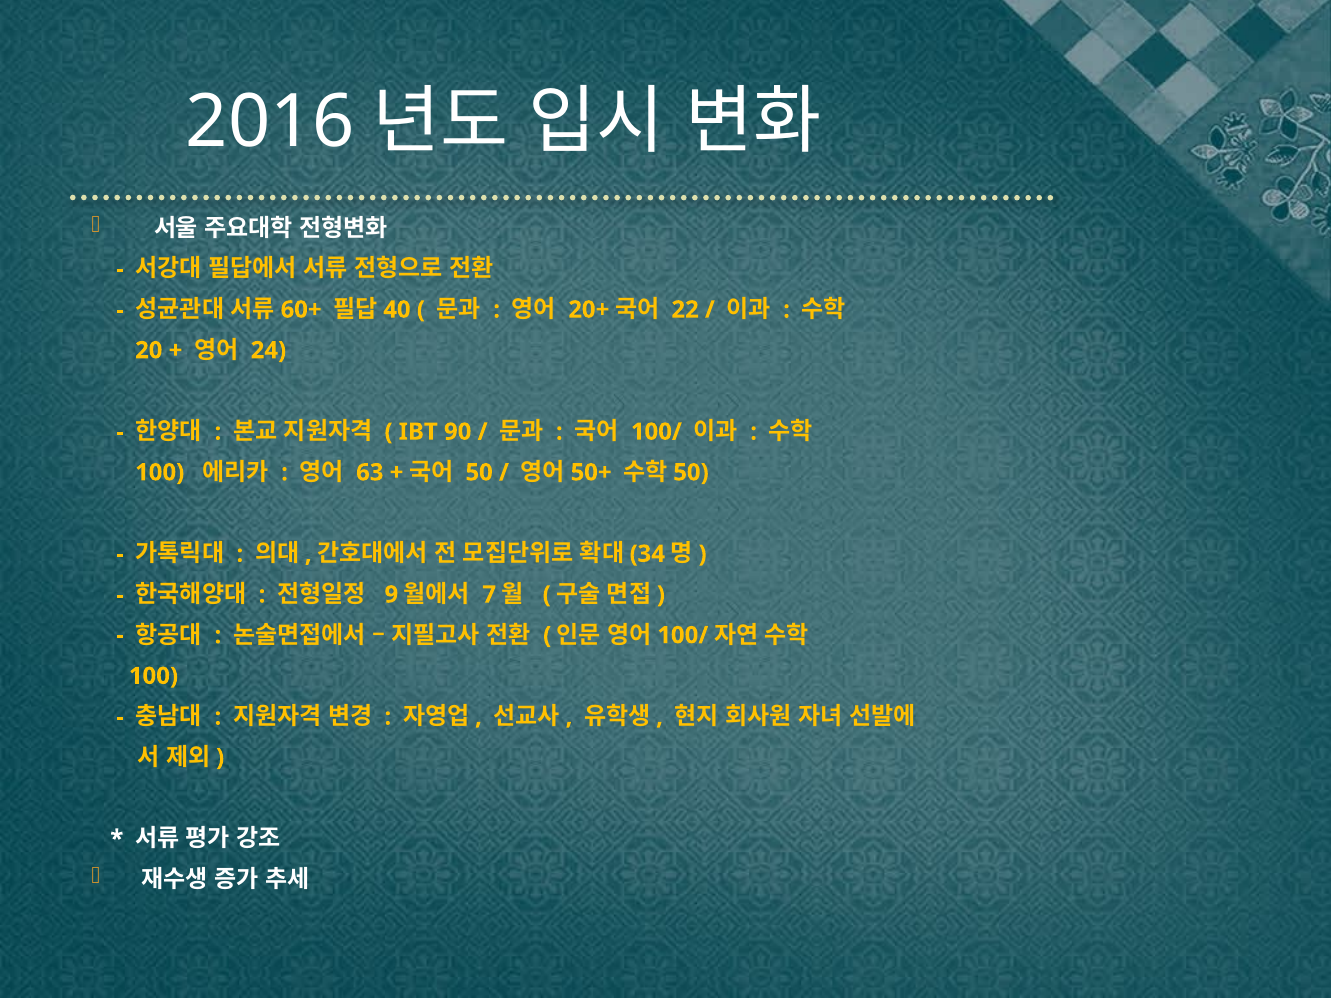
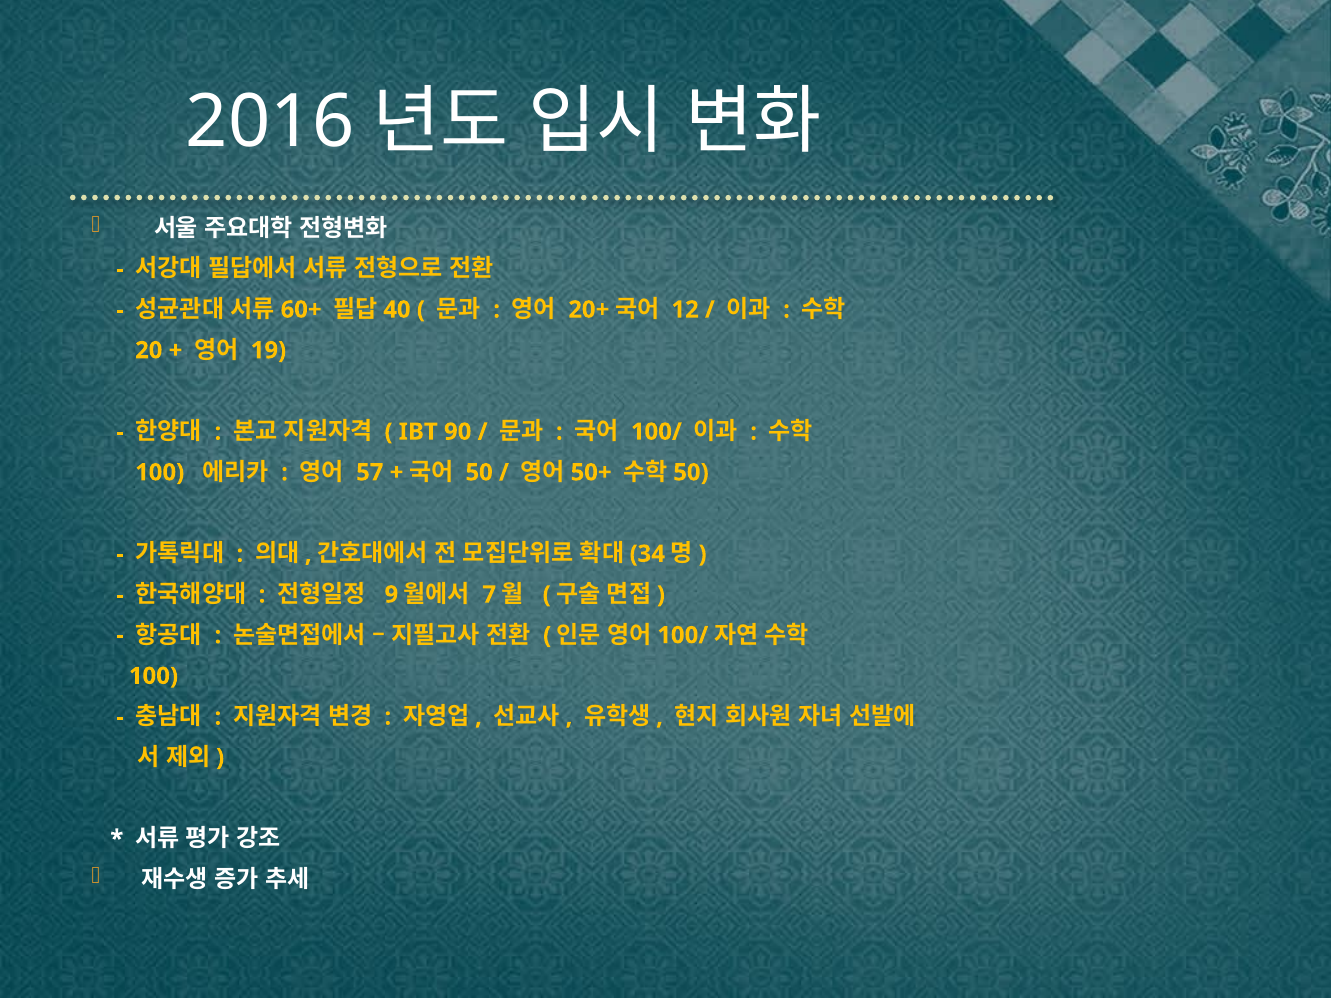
22: 22 -> 12
24: 24 -> 19
63: 63 -> 57
